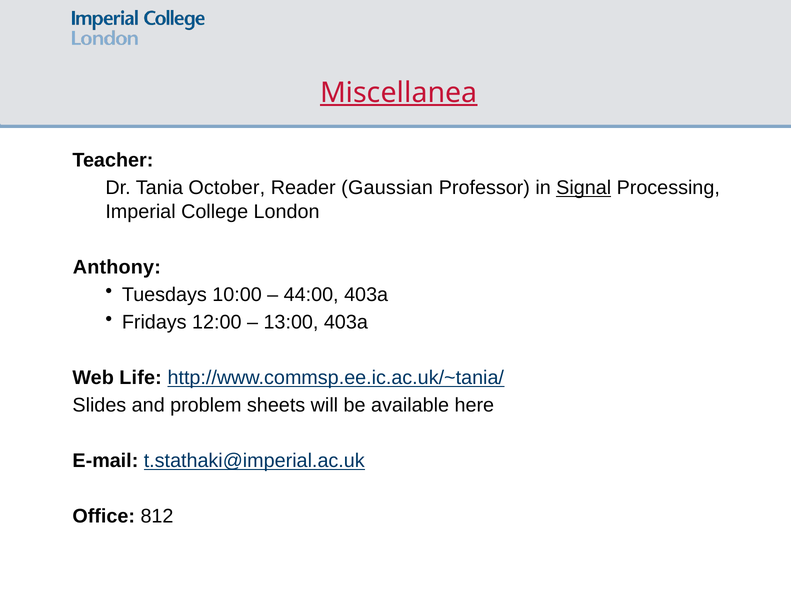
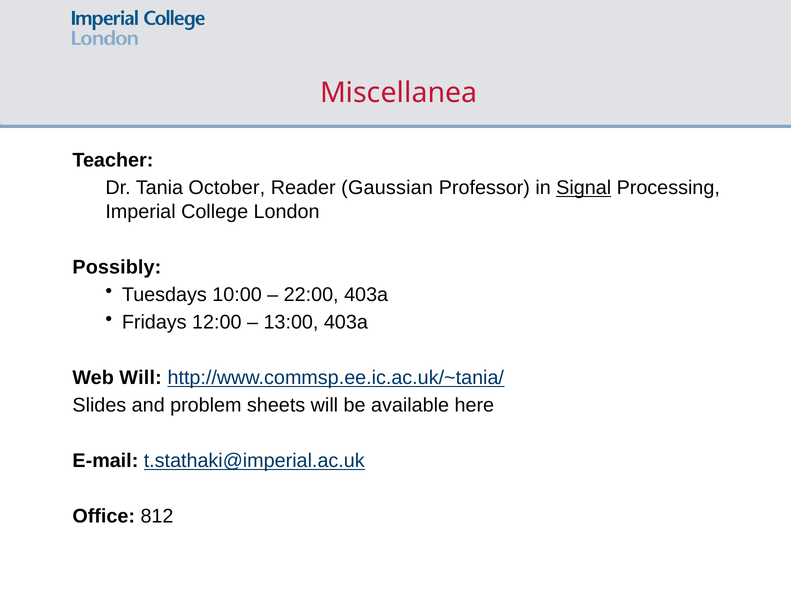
Miscellanea underline: present -> none
Anthony: Anthony -> Possibly
44:00: 44:00 -> 22:00
Web Life: Life -> Will
